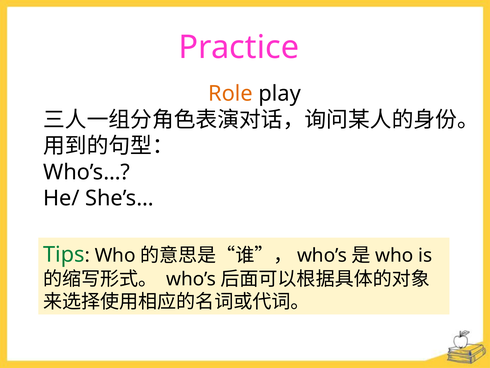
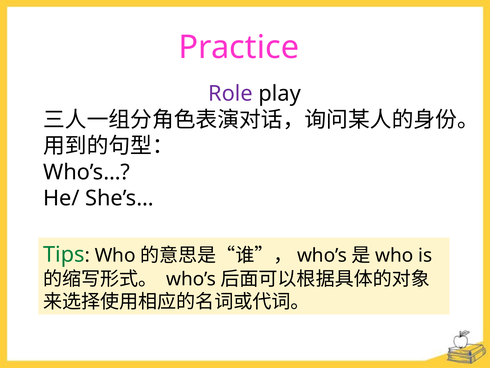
Role colour: orange -> purple
